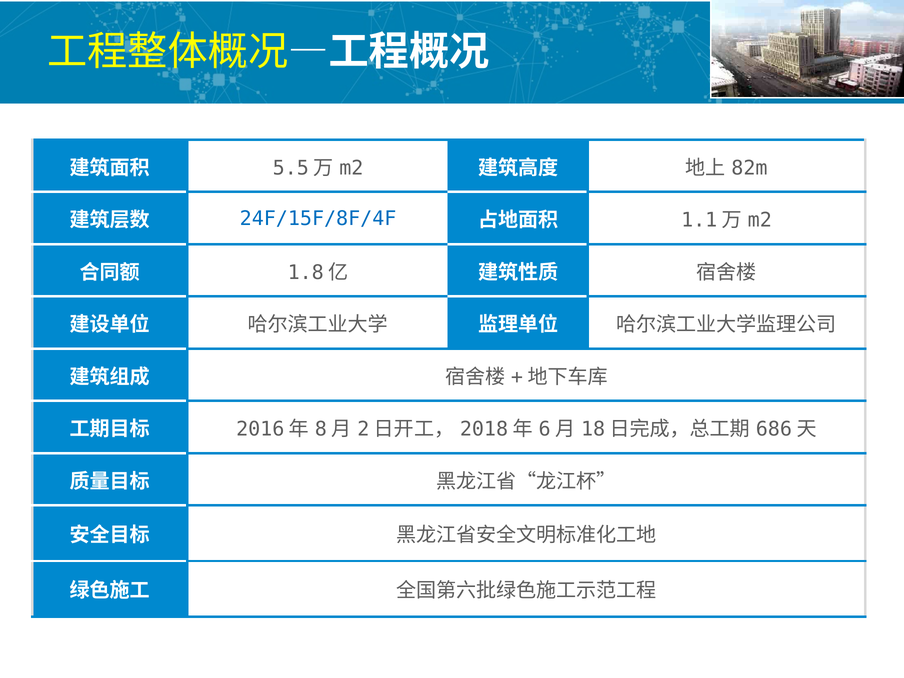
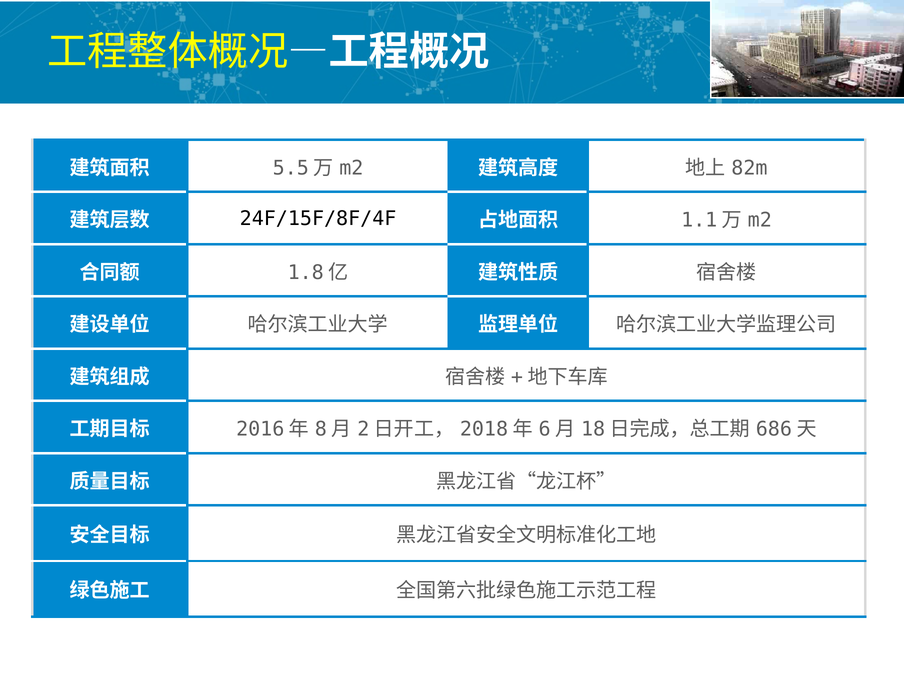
24F/15F/8F/4F colour: blue -> black
